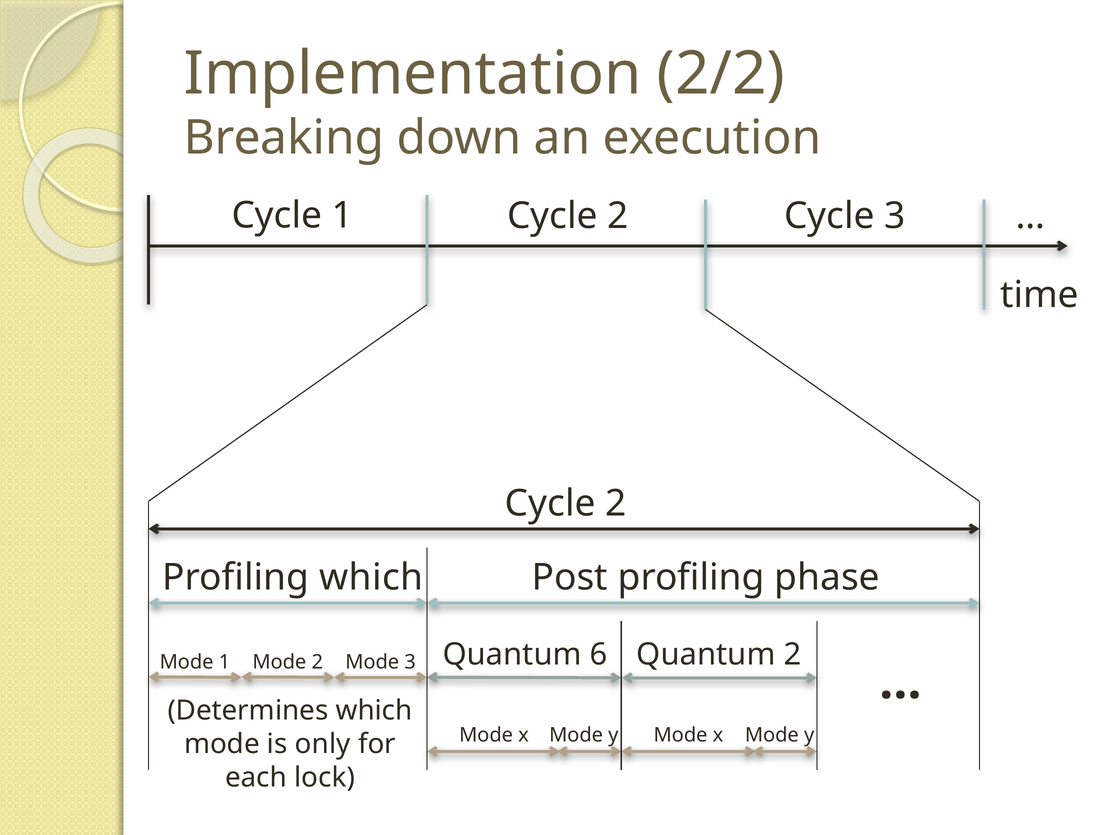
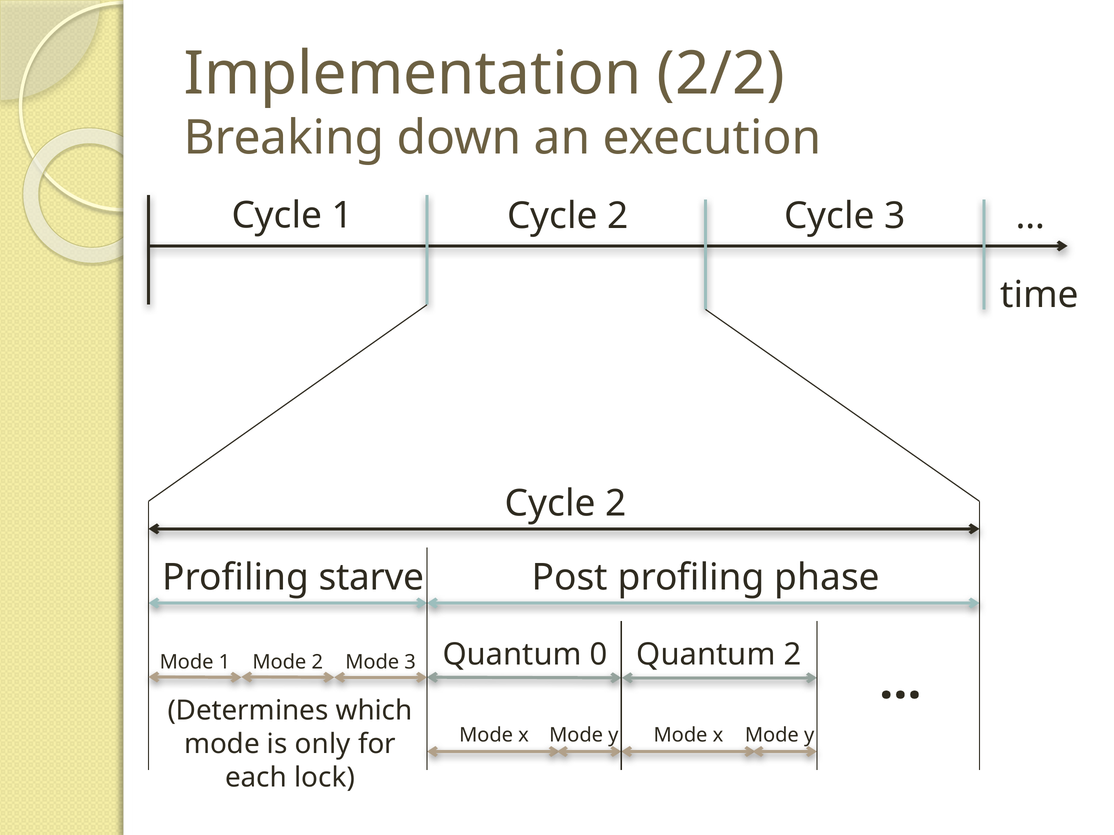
Profiling which: which -> starve
6: 6 -> 0
